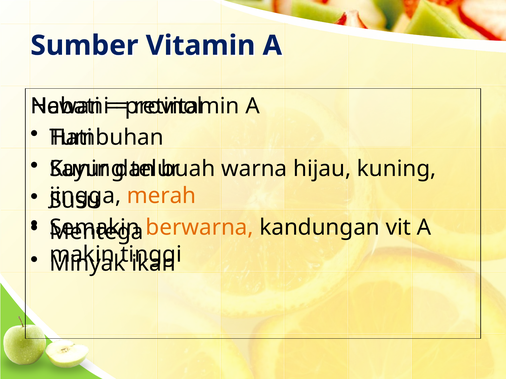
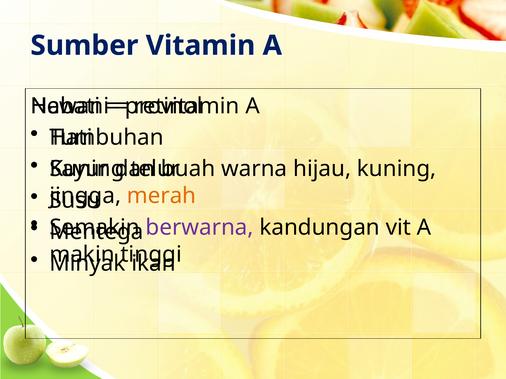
berwarna colour: orange -> purple
